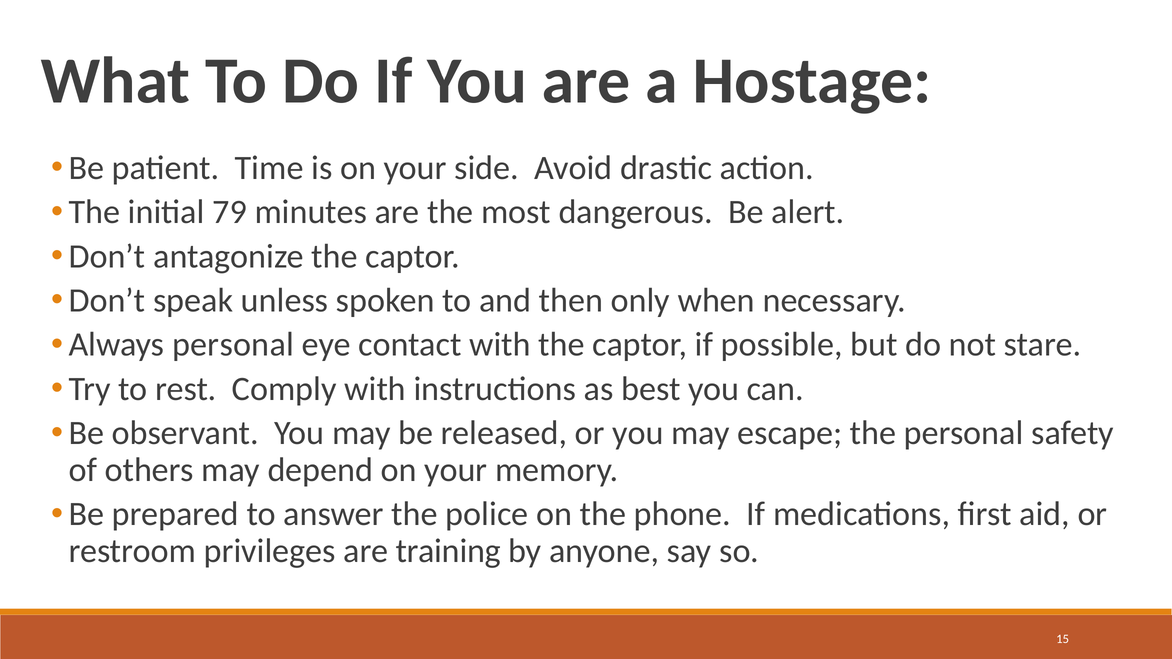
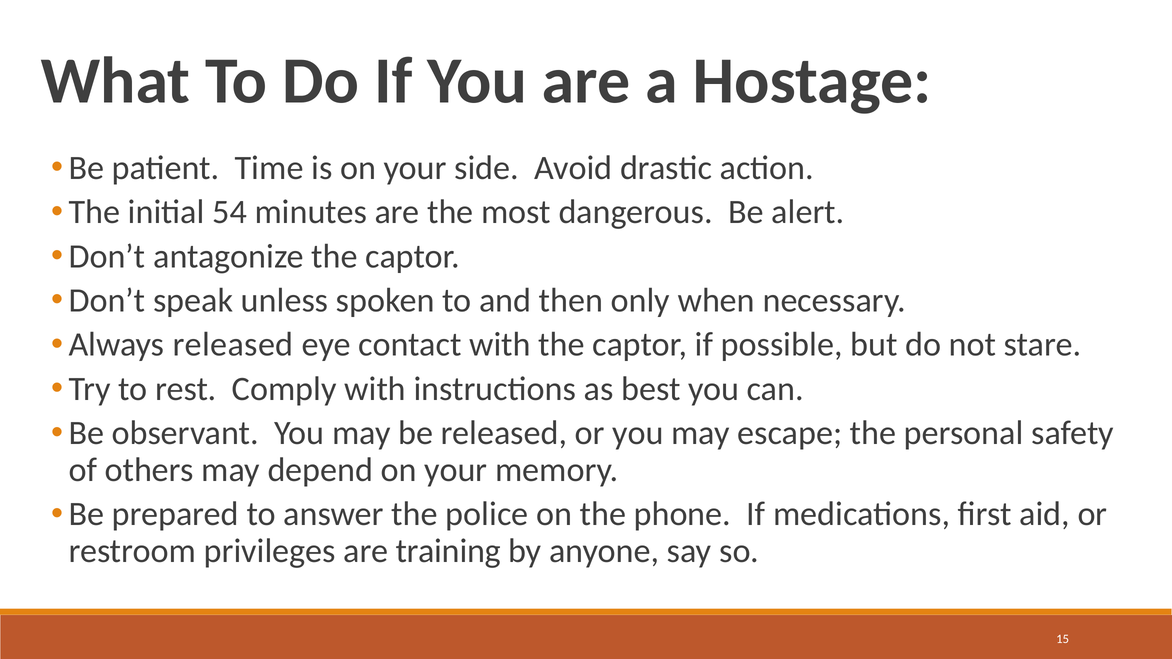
79: 79 -> 54
Always personal: personal -> released
